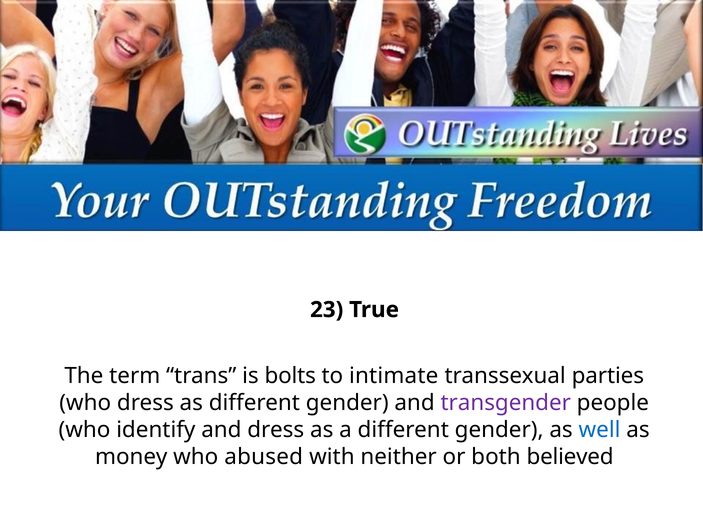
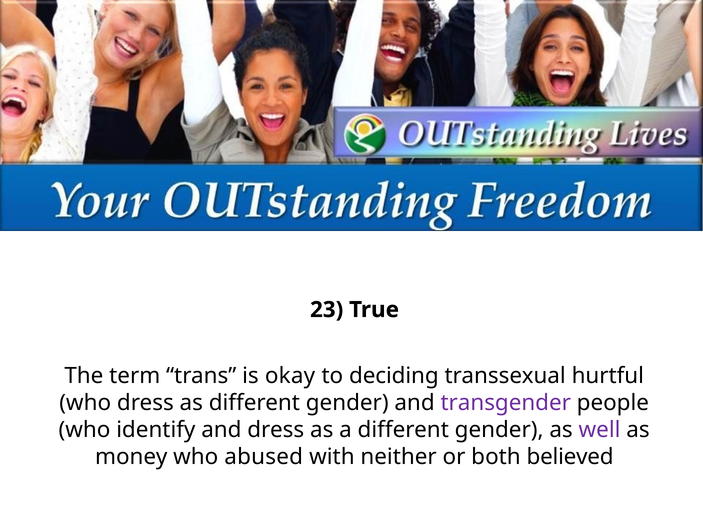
bolts: bolts -> okay
intimate: intimate -> deciding
parties: parties -> hurtful
well colour: blue -> purple
